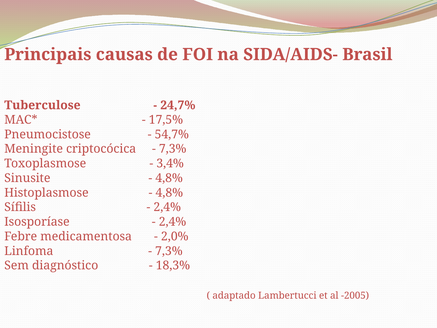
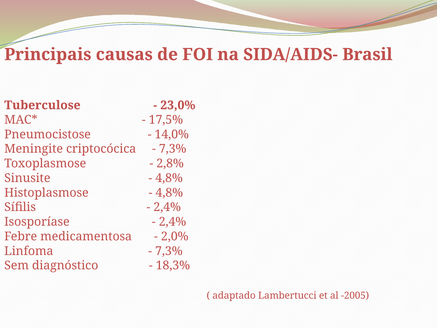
24,7%: 24,7% -> 23,0%
54,7%: 54,7% -> 14,0%
3,4%: 3,4% -> 2,8%
